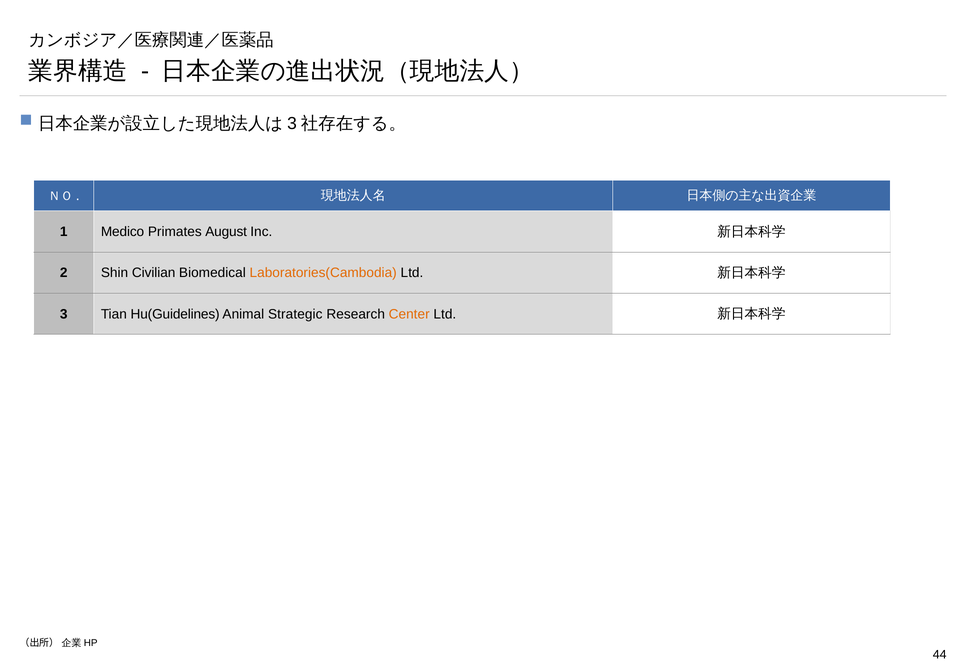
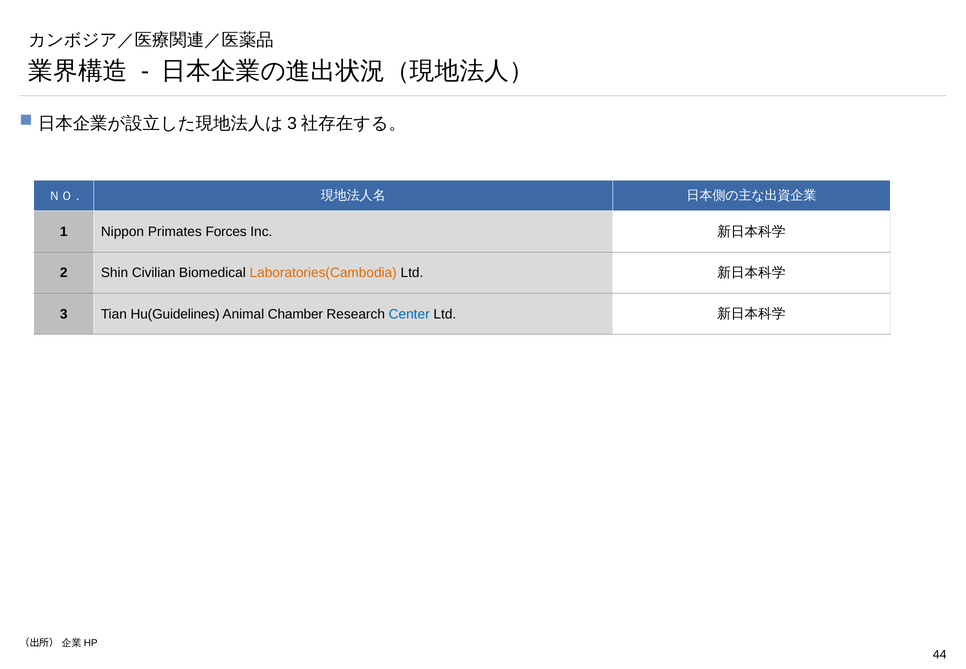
Medico: Medico -> Nippon
August: August -> Forces
Strategic: Strategic -> Chamber
Center colour: orange -> blue
